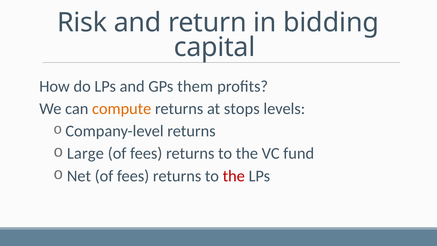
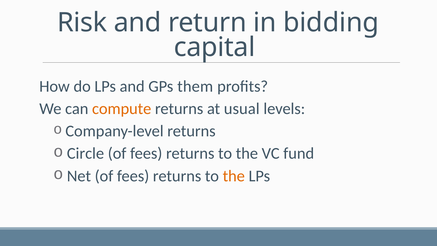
stops: stops -> usual
Large: Large -> Circle
the at (234, 176) colour: red -> orange
